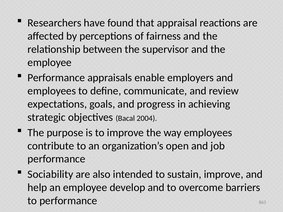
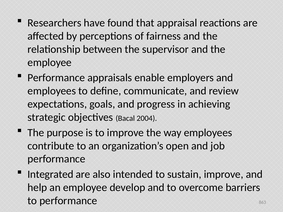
Sociability: Sociability -> Integrated
